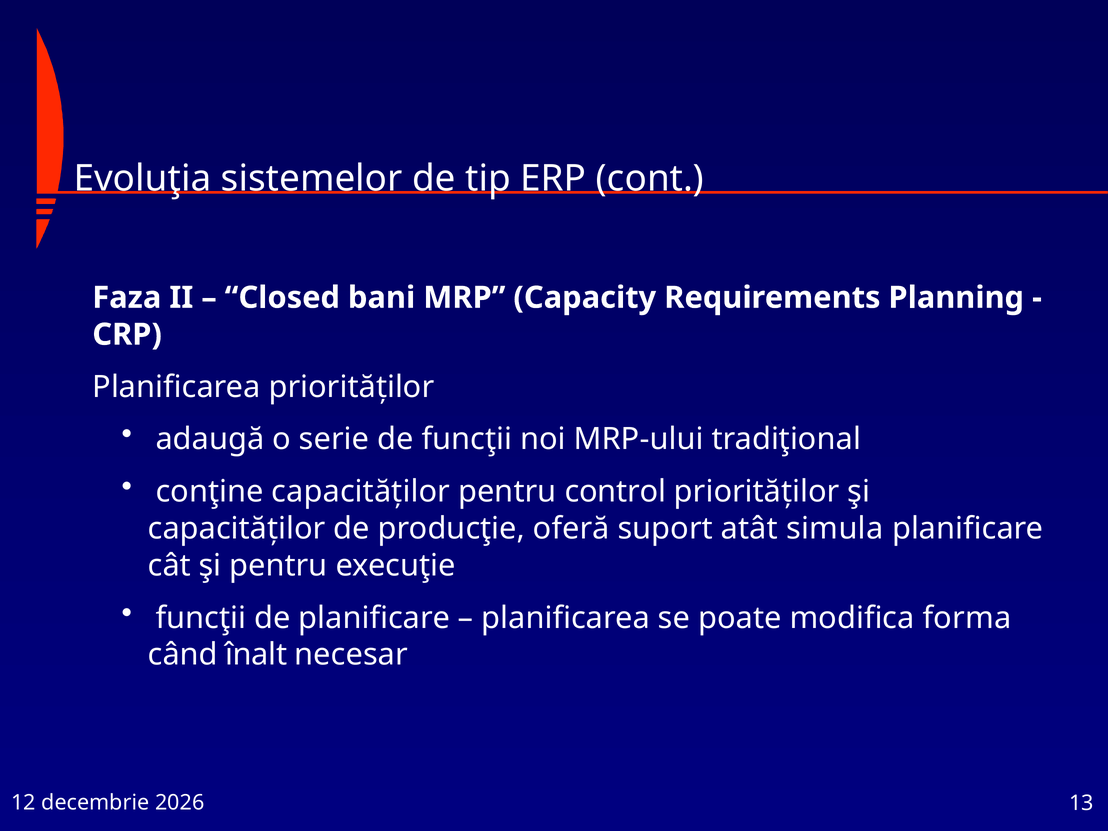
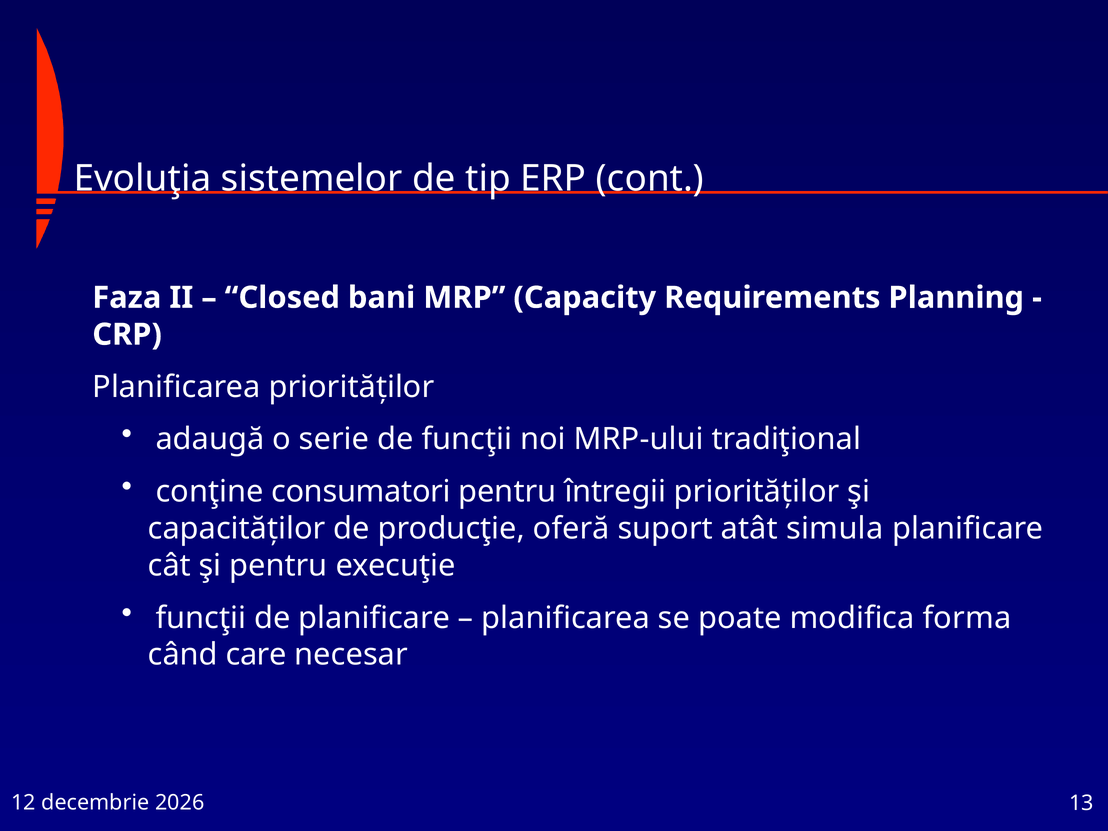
conţine capacităţilor: capacităţilor -> consumatori
control: control -> întregii
înalt: înalt -> care
